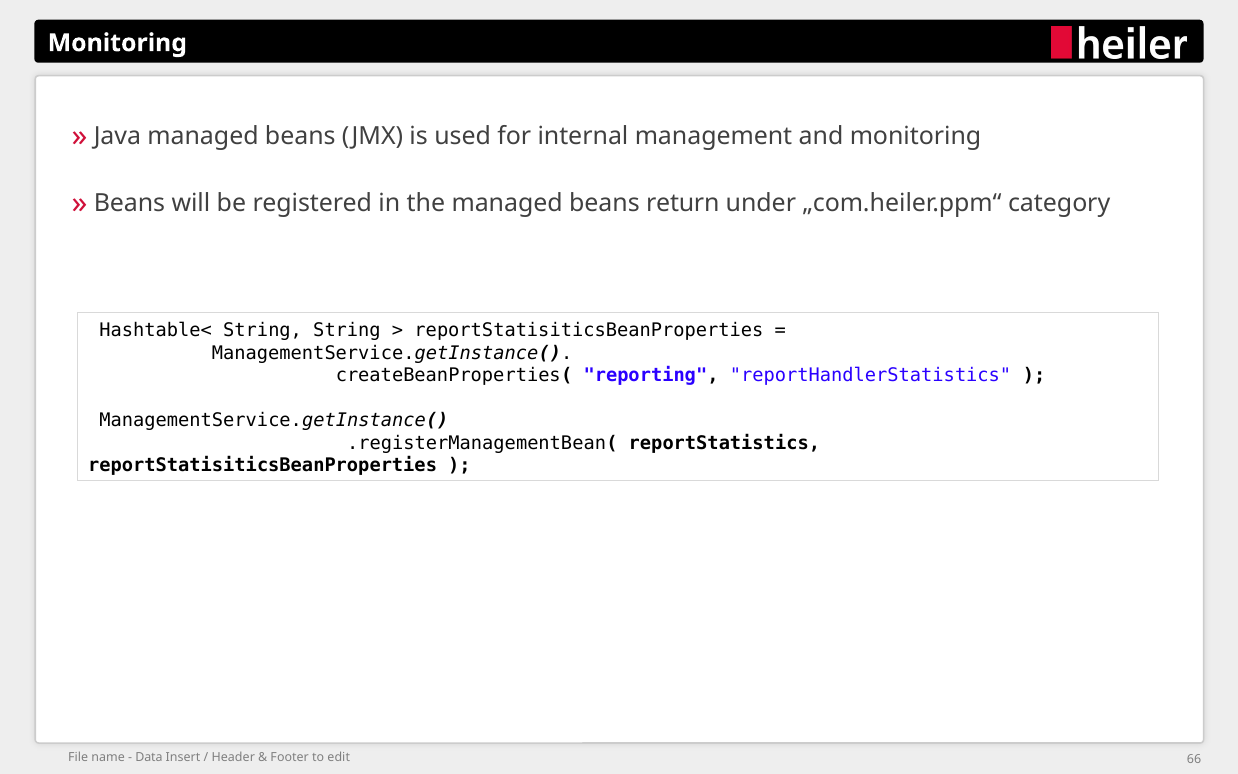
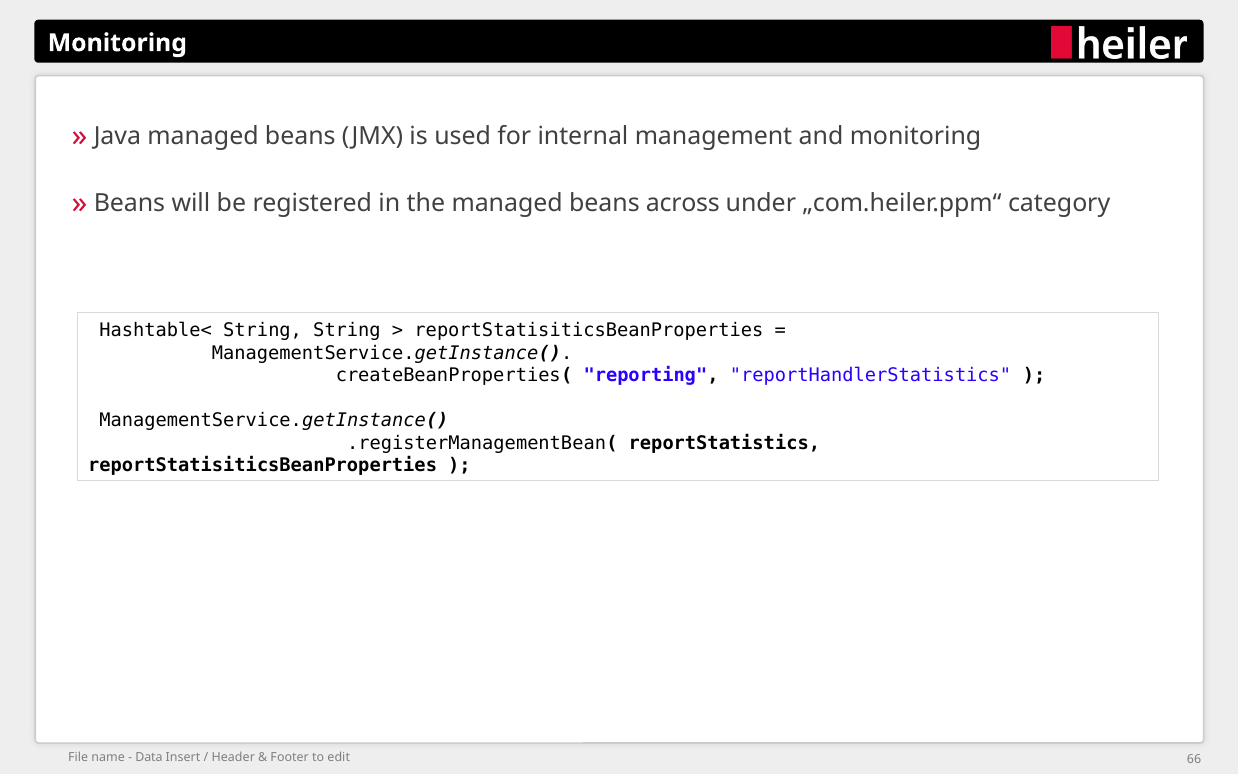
return: return -> across
